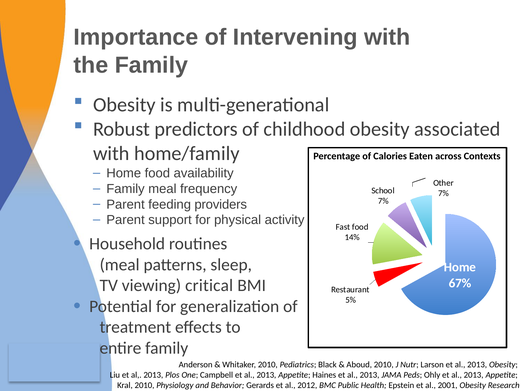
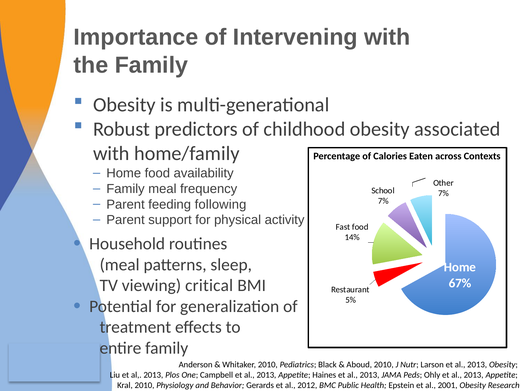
providers: providers -> following
